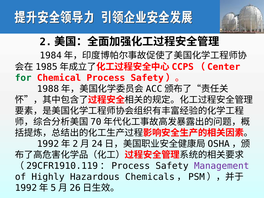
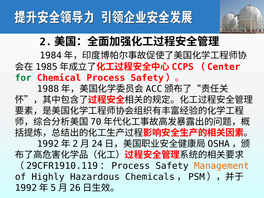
Management colour: purple -> orange
